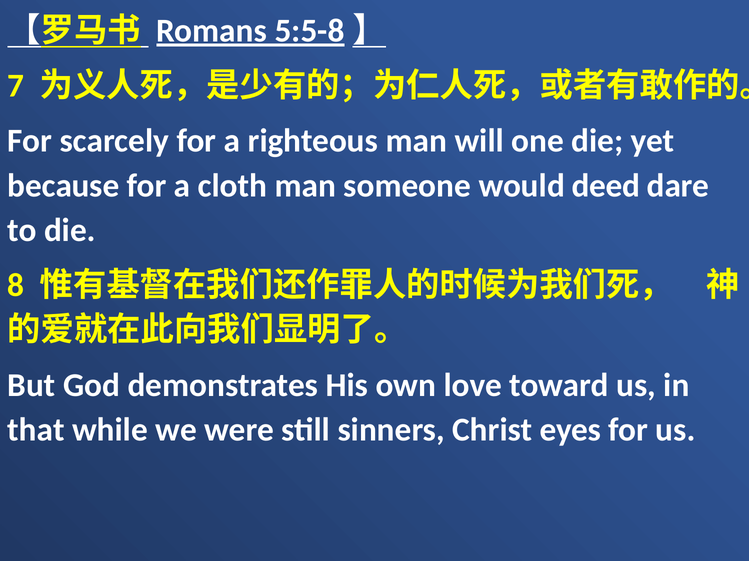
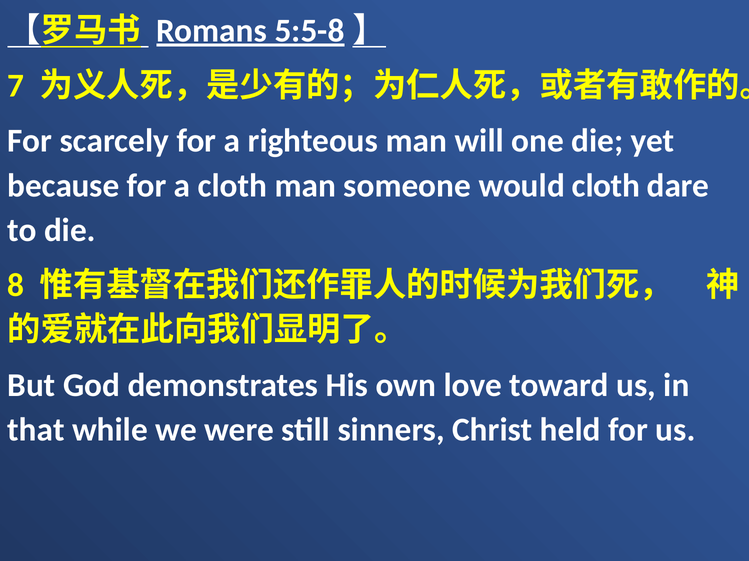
would deed: deed -> cloth
eyes: eyes -> held
